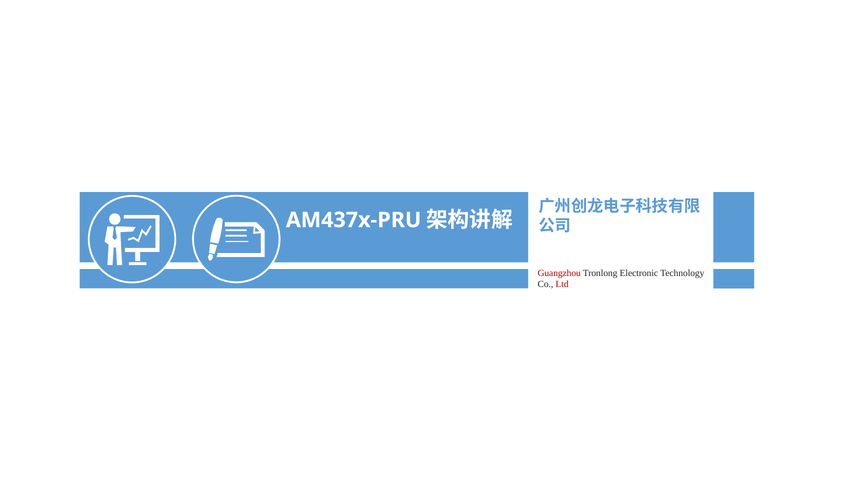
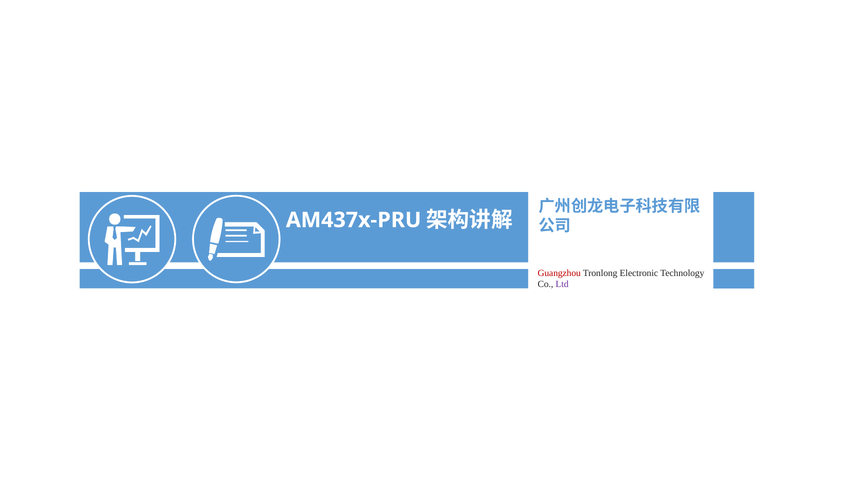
Ltd colour: red -> purple
